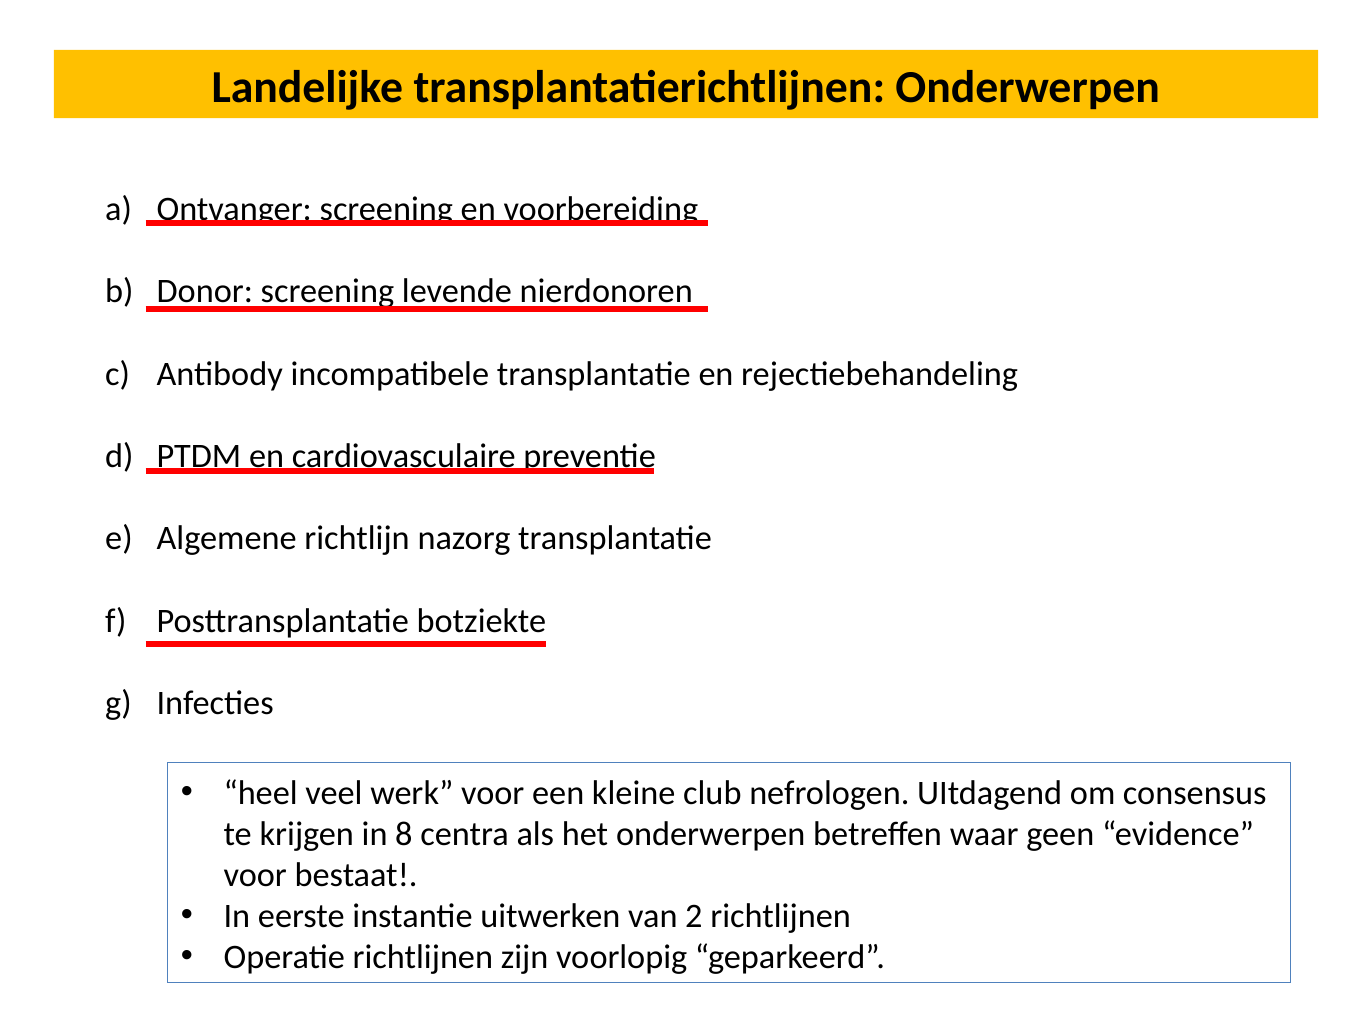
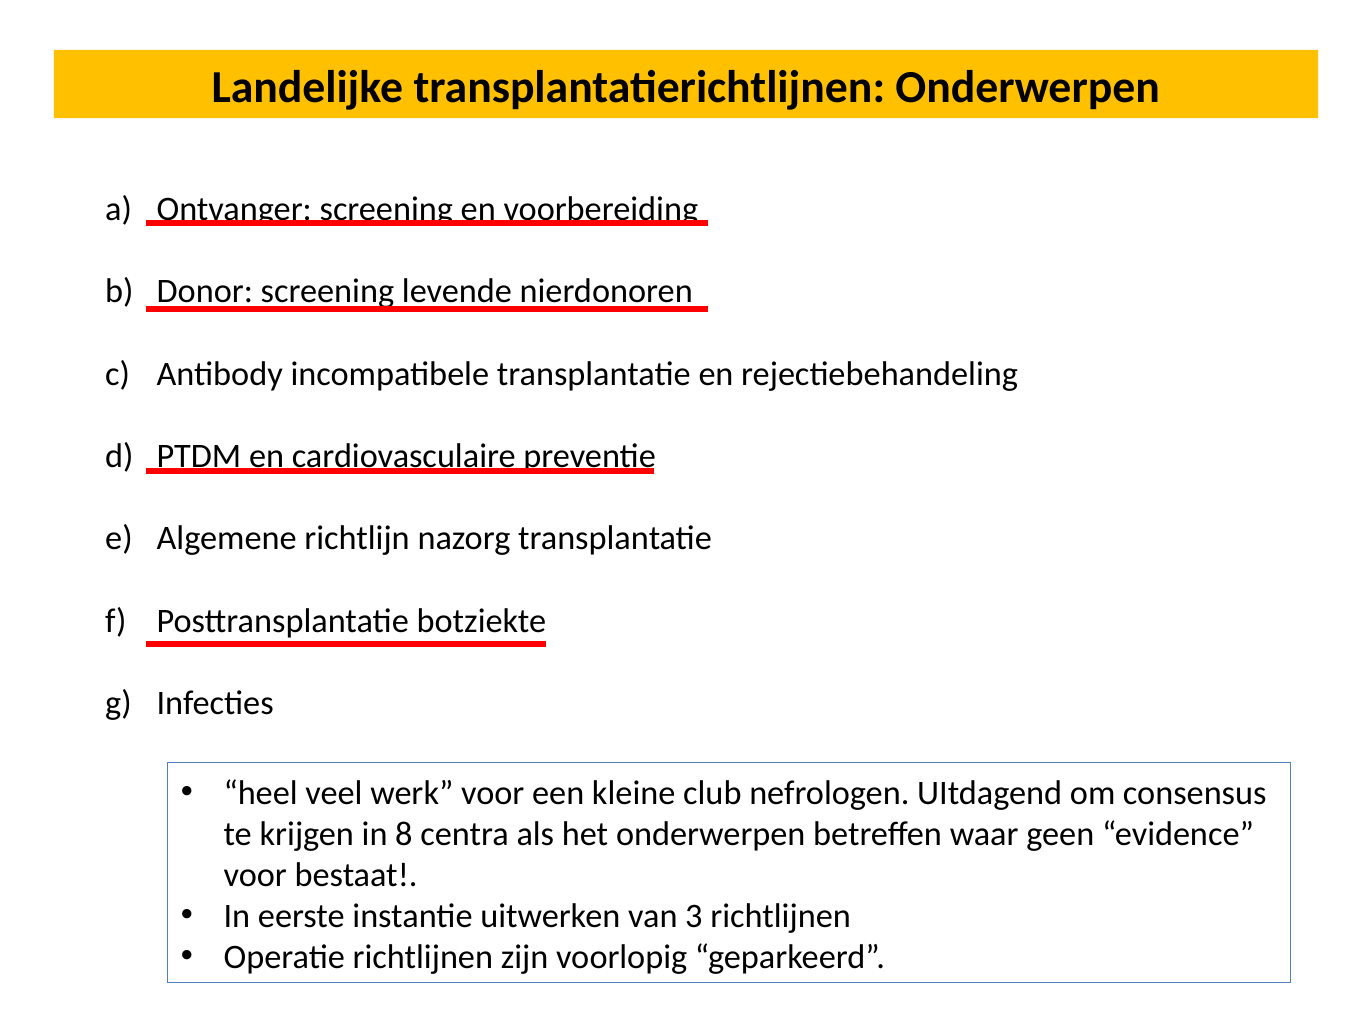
2: 2 -> 3
